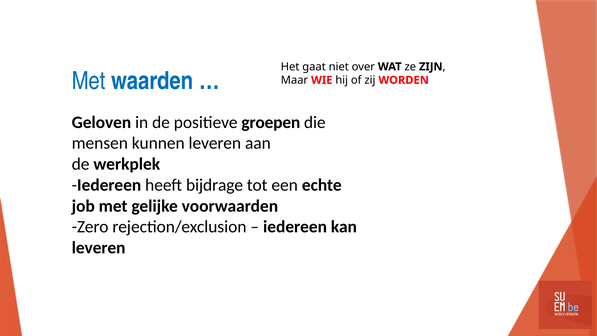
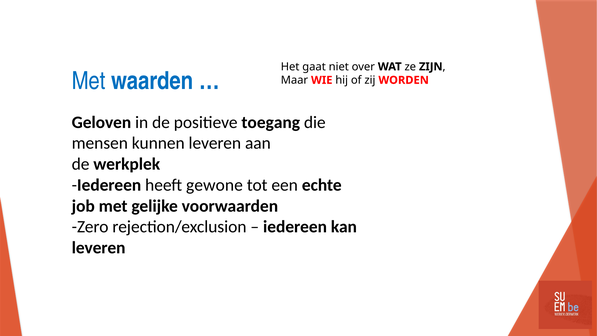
groepen: groepen -> toegang
bijdrage: bijdrage -> gewone
